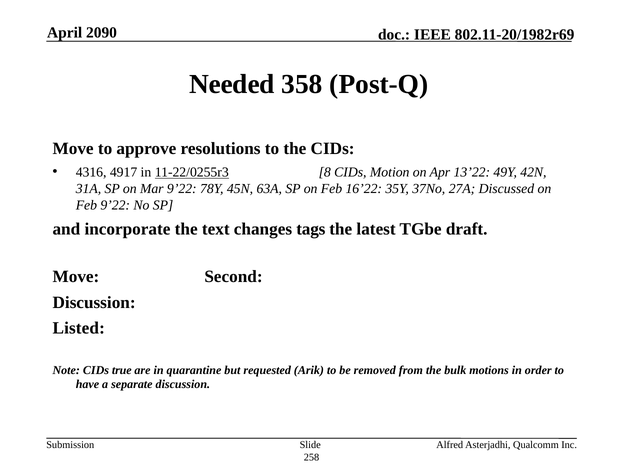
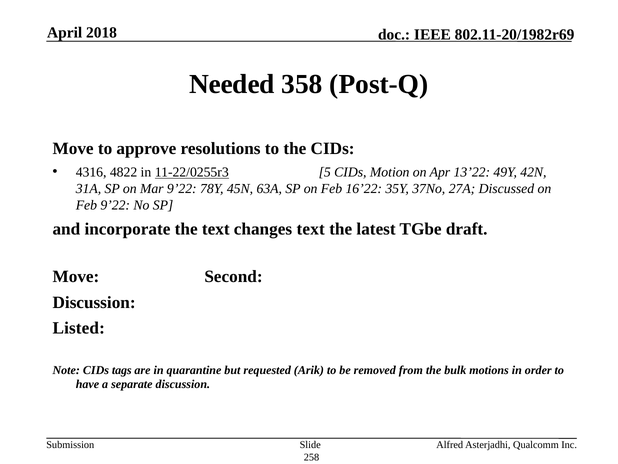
2090: 2090 -> 2018
4917: 4917 -> 4822
8: 8 -> 5
changes tags: tags -> text
true: true -> tags
